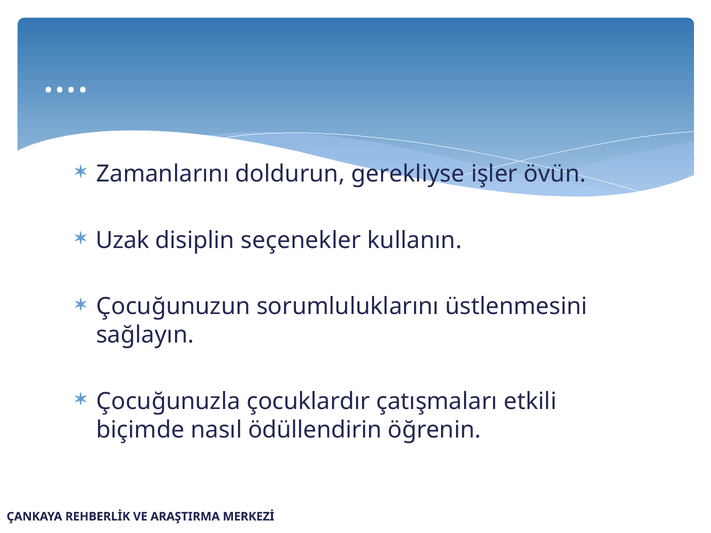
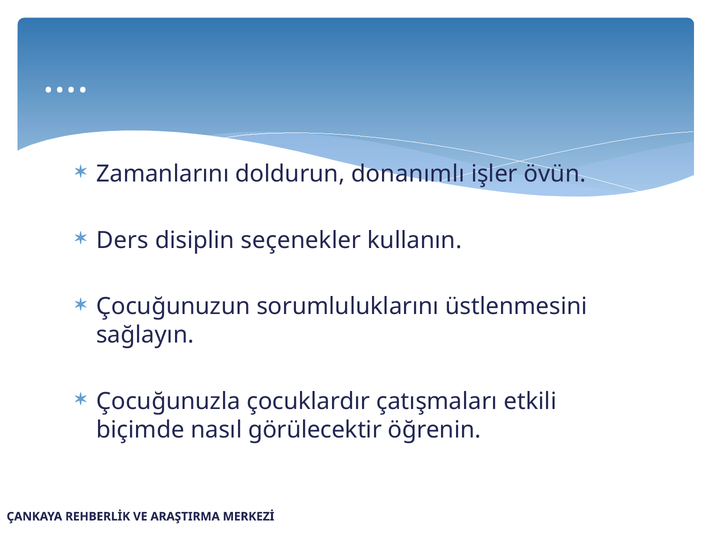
gerekliyse: gerekliyse -> donanımlı
Uzak: Uzak -> Ders
ödüllendirin: ödüllendirin -> görülecektir
